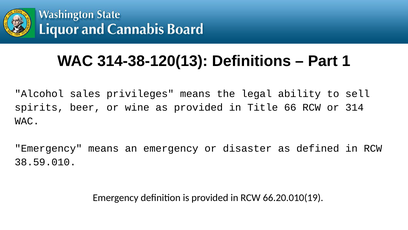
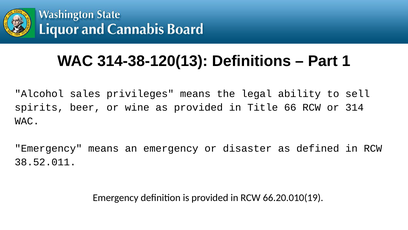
38.59.010: 38.59.010 -> 38.52.011
